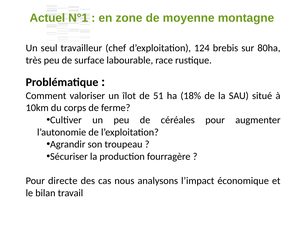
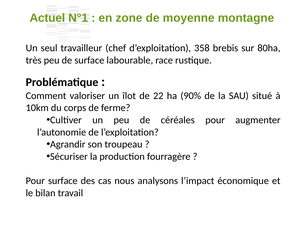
124: 124 -> 358
51: 51 -> 22
18%: 18% -> 90%
Pour directe: directe -> surface
